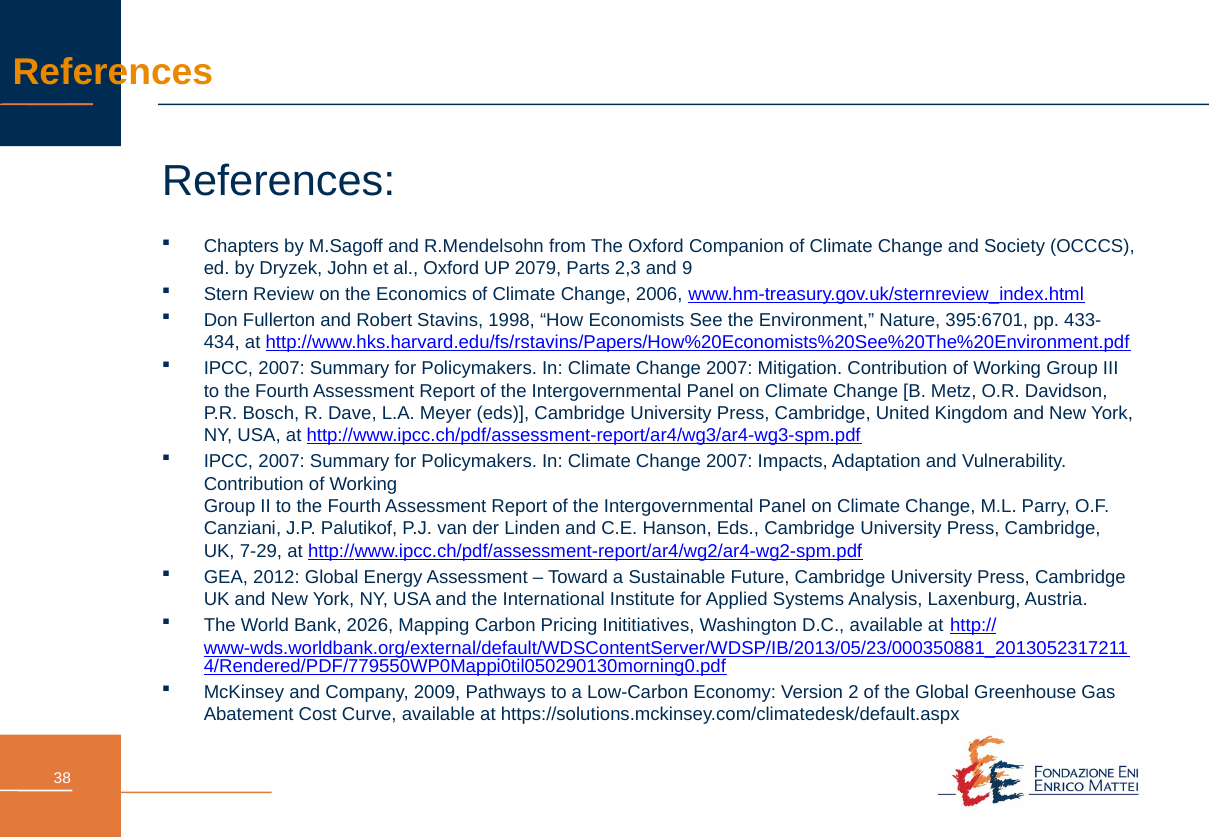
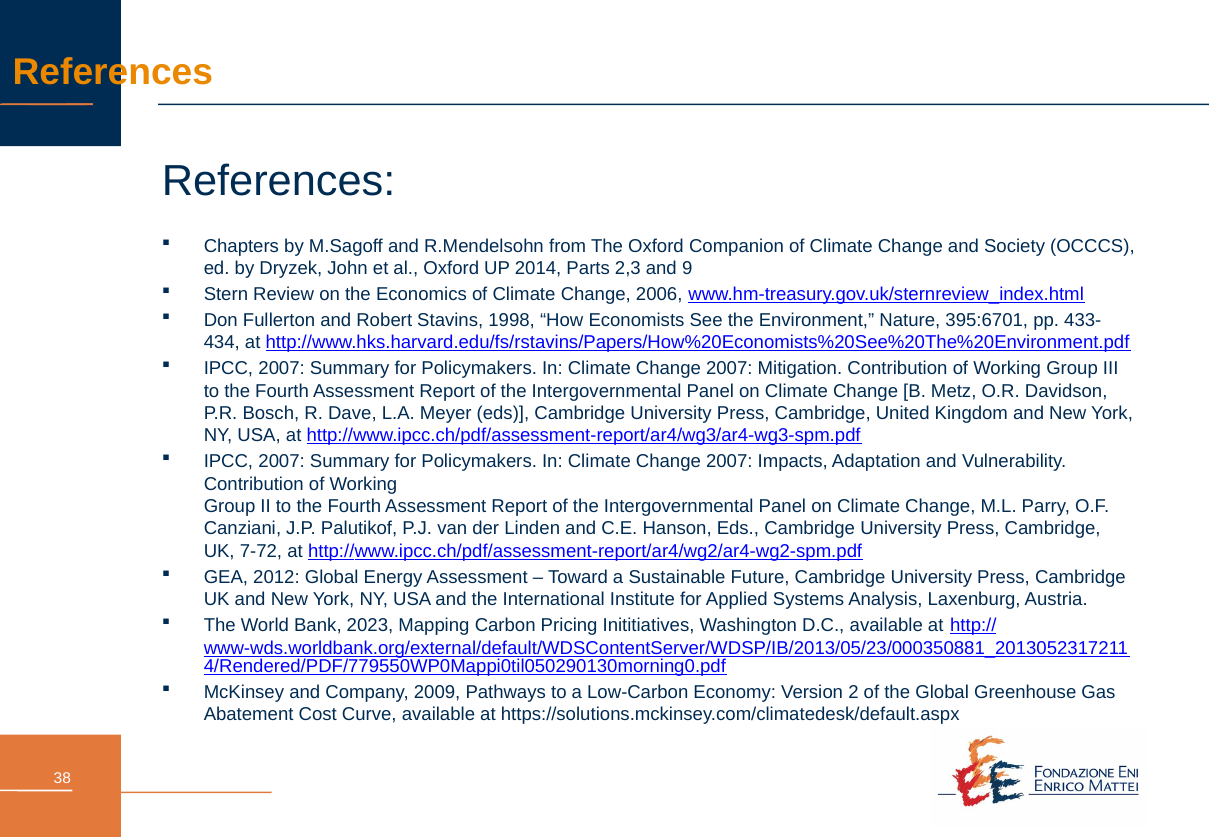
2079: 2079 -> 2014
7-29: 7-29 -> 7-72
2026: 2026 -> 2023
